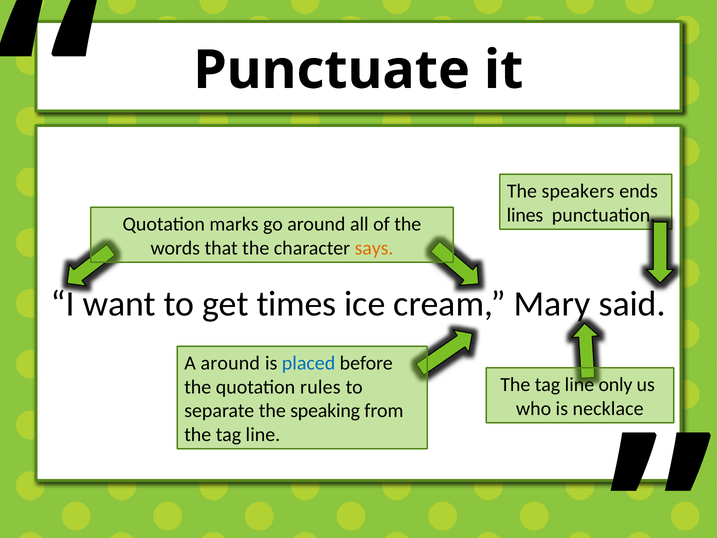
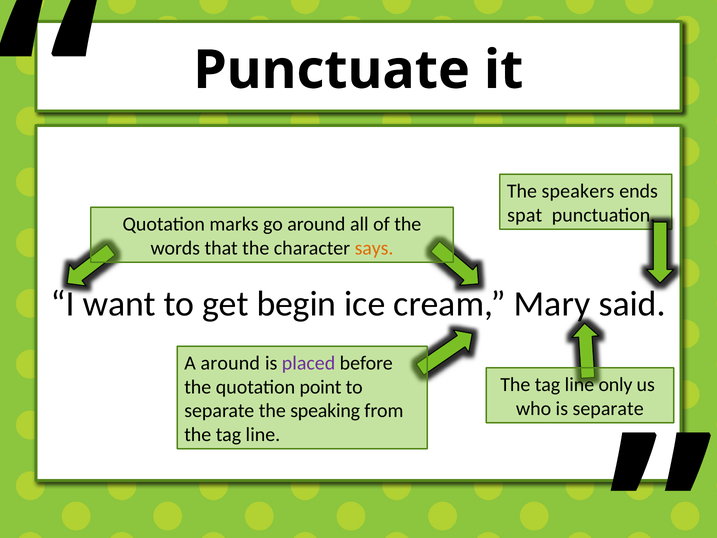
lines: lines -> spat
times: times -> begin
placed colour: blue -> purple
rules: rules -> point
is necklace: necklace -> separate
